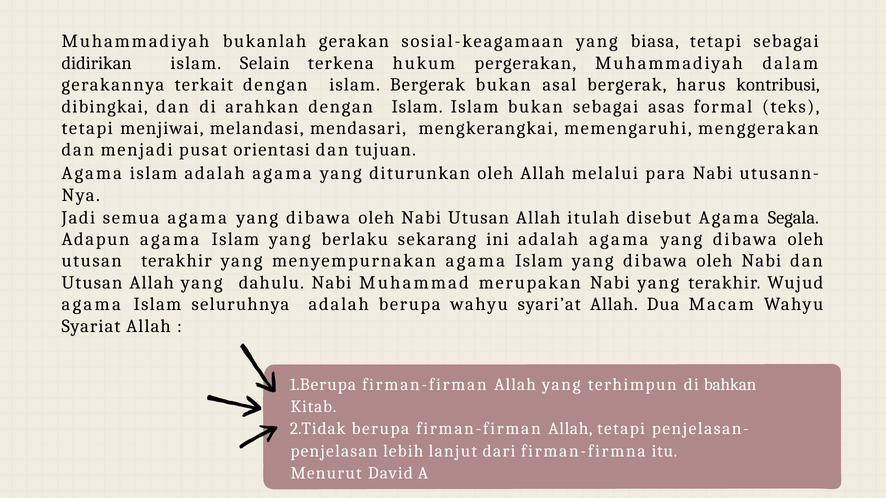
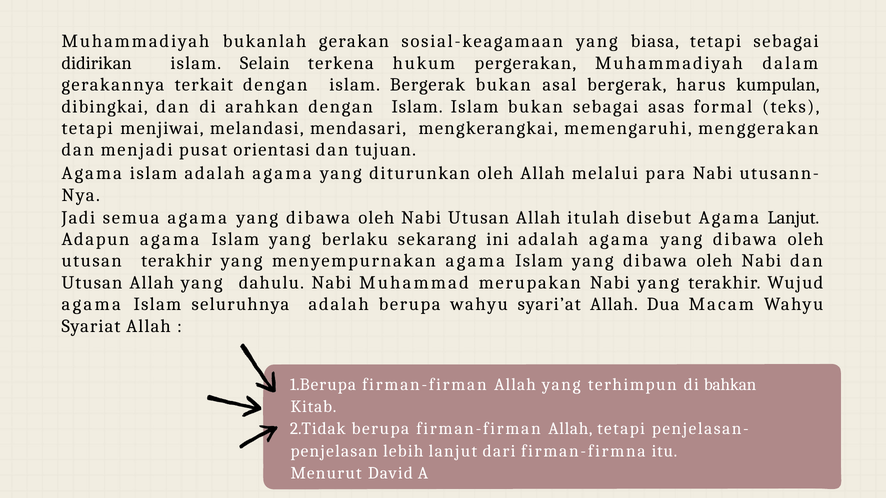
kontribusi: kontribusi -> kumpulan
Agama Segala: Segala -> Lanjut
